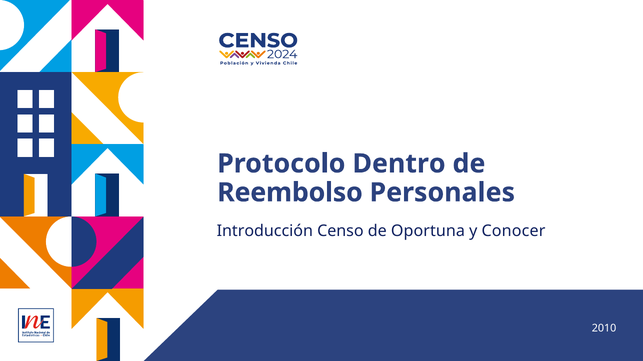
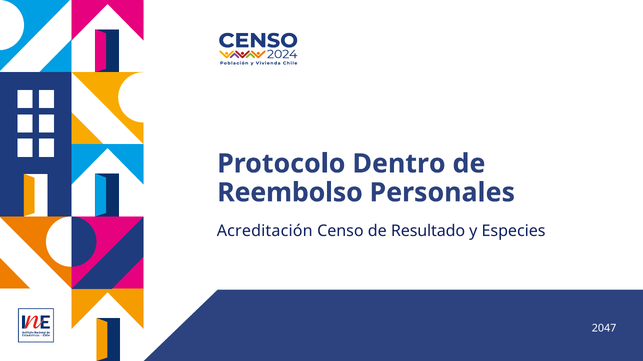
Introducción: Introducción -> Acreditación
Oportuna: Oportuna -> Resultado
Conocer: Conocer -> Especies
2010: 2010 -> 2047
